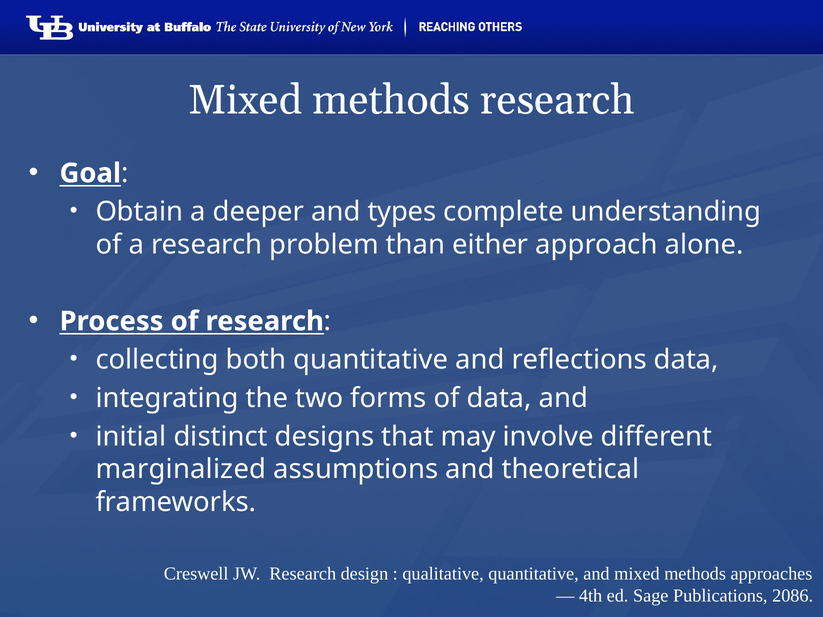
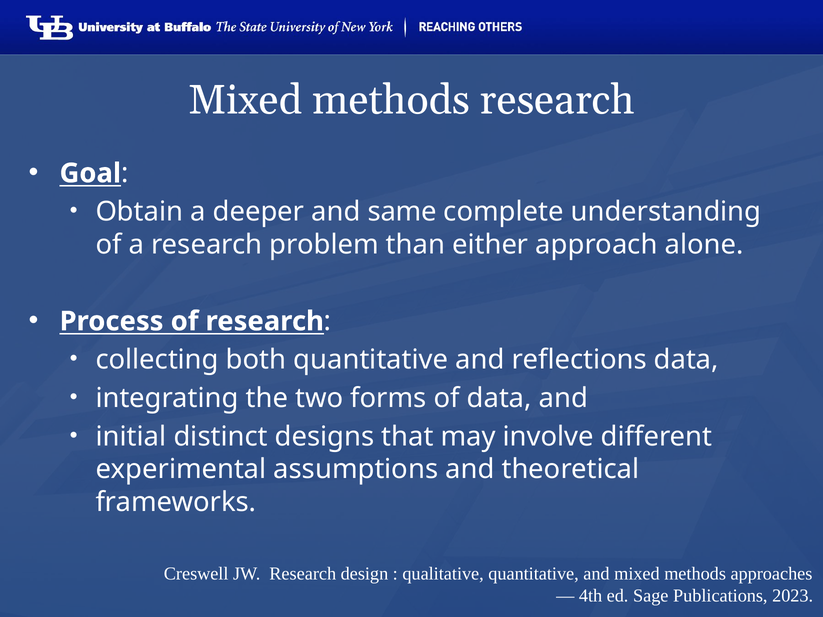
types: types -> same
marginalized: marginalized -> experimental
2086: 2086 -> 2023
